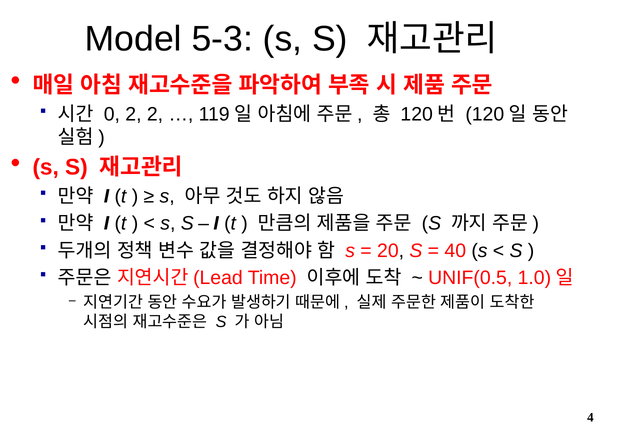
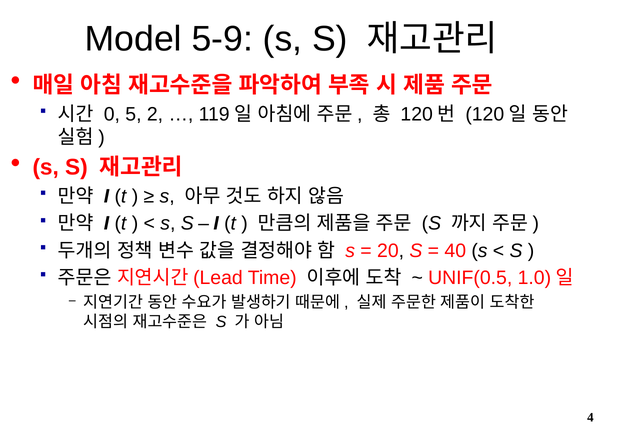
5-3: 5-3 -> 5-9
0 2: 2 -> 5
